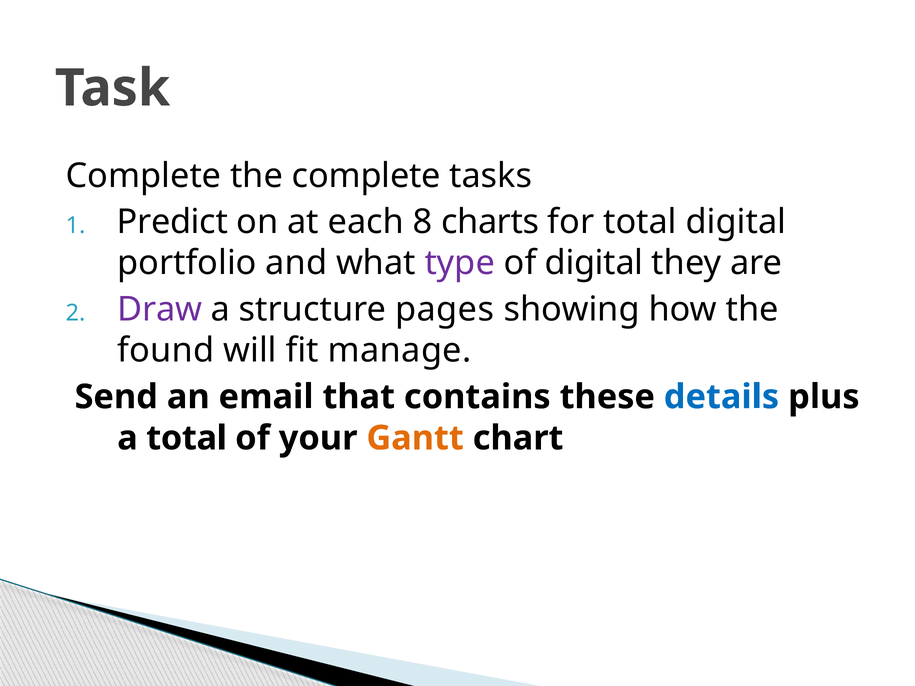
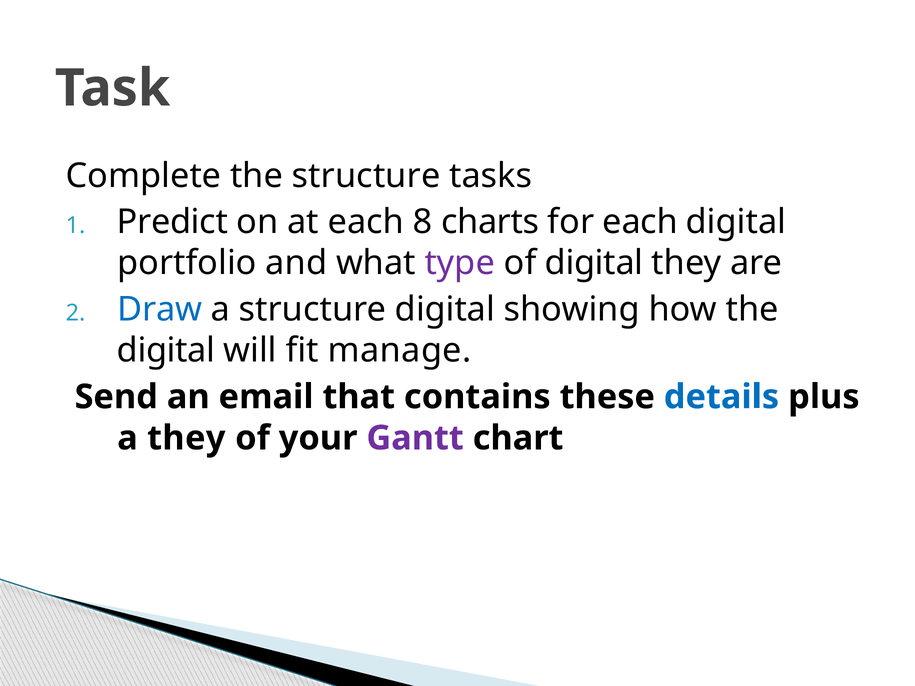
the complete: complete -> structure
for total: total -> each
Draw colour: purple -> blue
structure pages: pages -> digital
found at (166, 351): found -> digital
a total: total -> they
Gantt colour: orange -> purple
